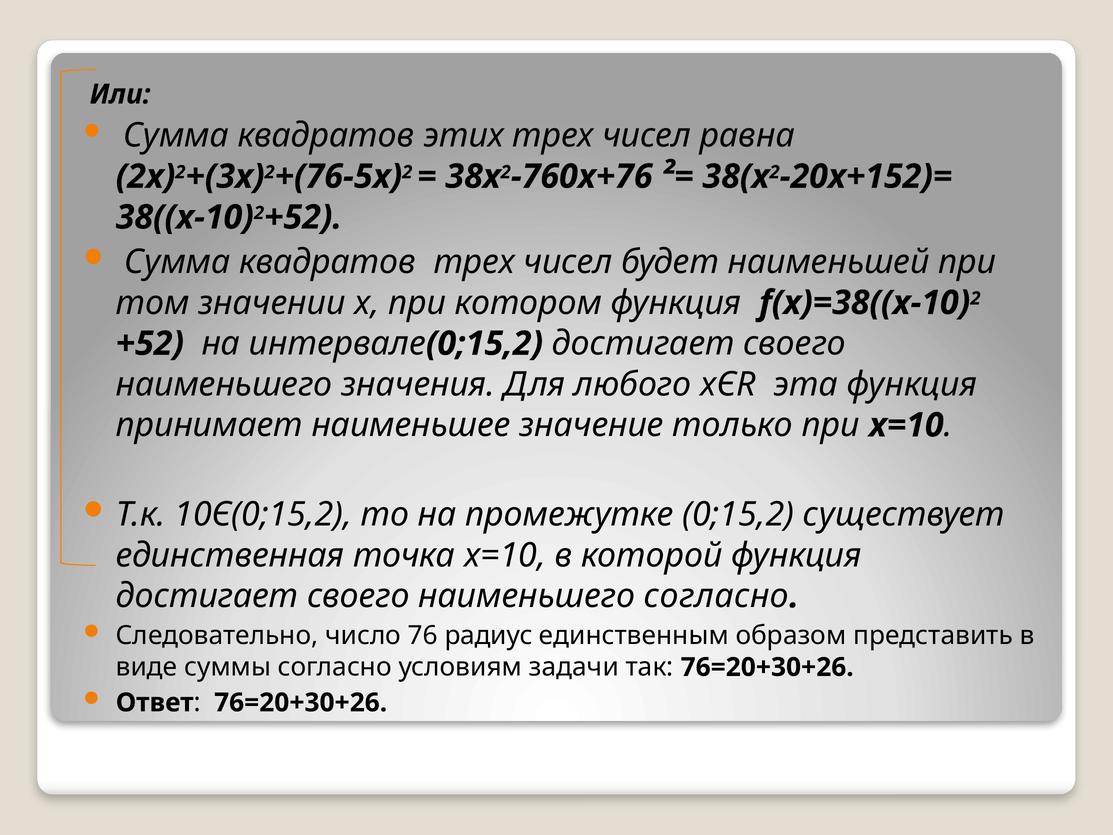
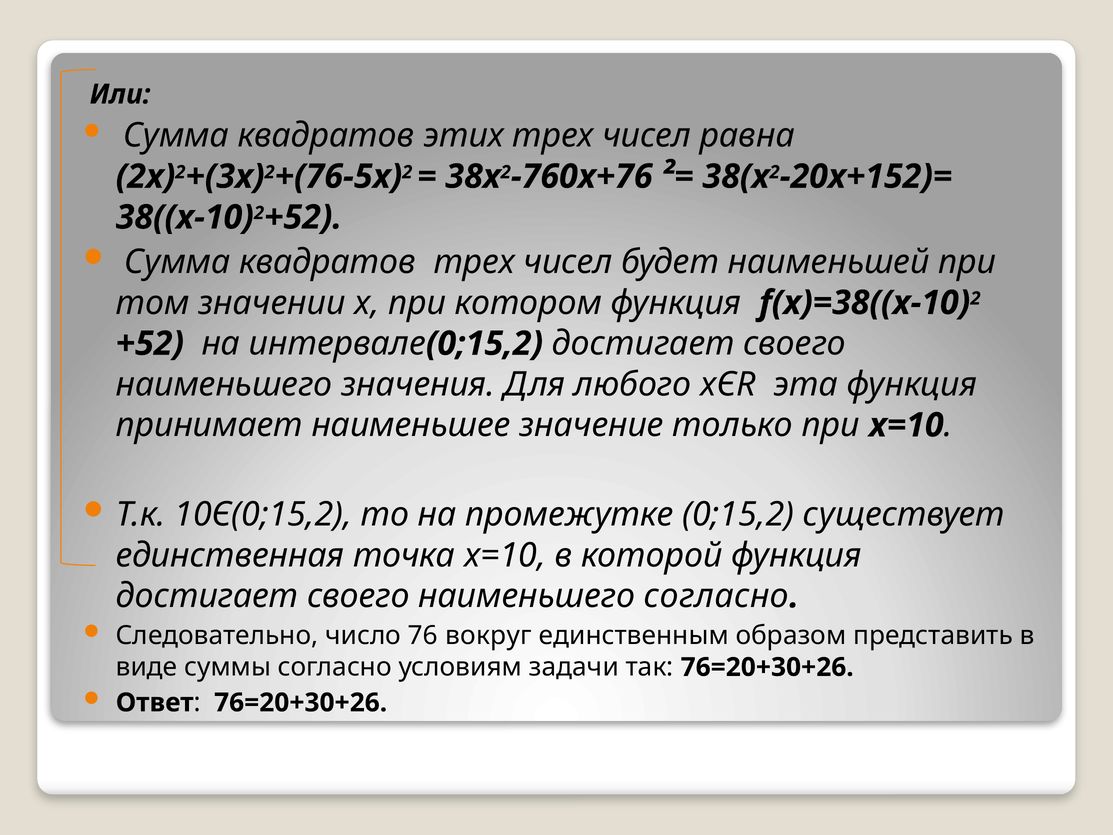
радиус: радиус -> вокруг
